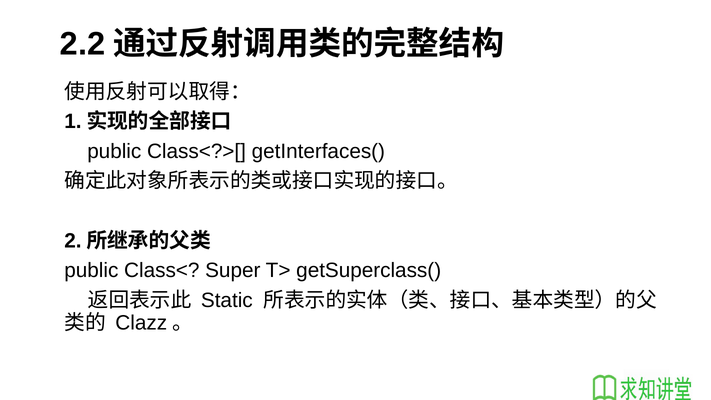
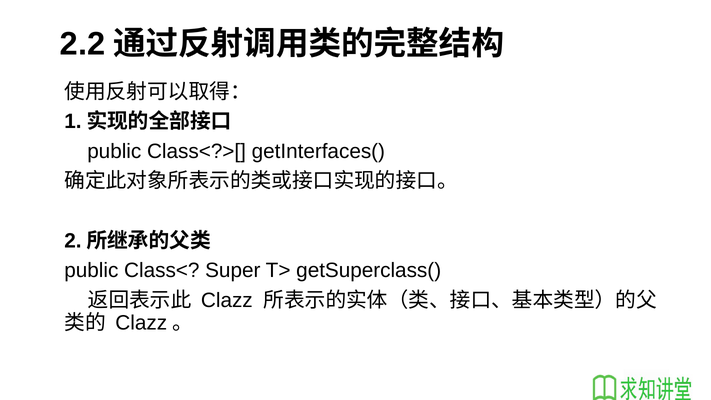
Static at (227, 300): Static -> Clazz
